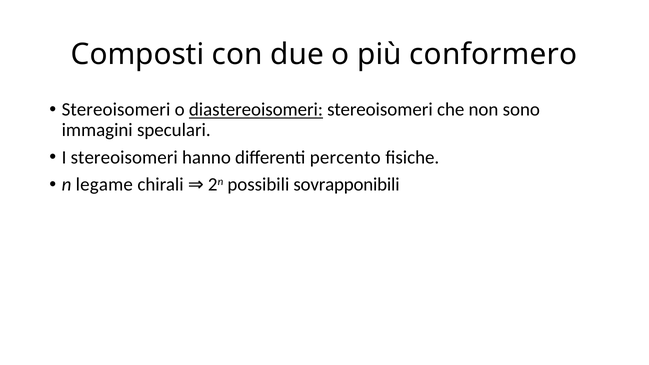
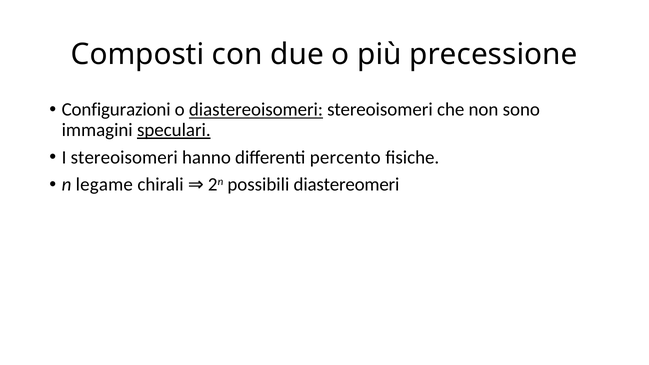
conformero: conformero -> precessione
Stereoisomeri at (116, 110): Stereoisomeri -> Configurazioni
speculari underline: none -> present
sovrapponibili: sovrapponibili -> diastereomeri
